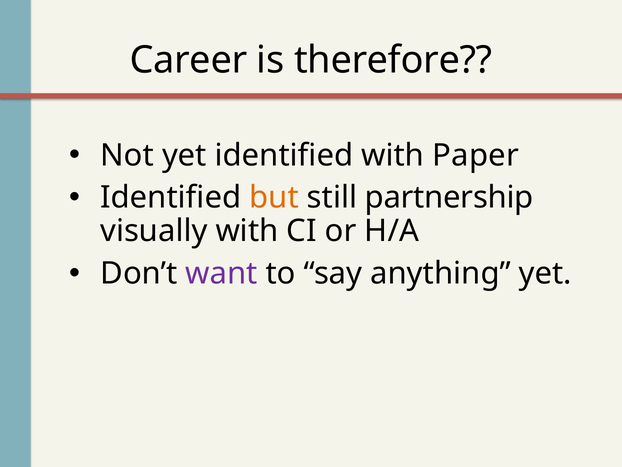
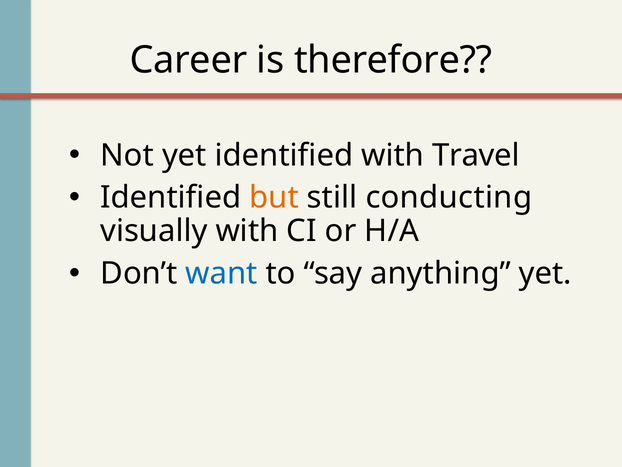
Paper: Paper -> Travel
partnership: partnership -> conducting
want colour: purple -> blue
